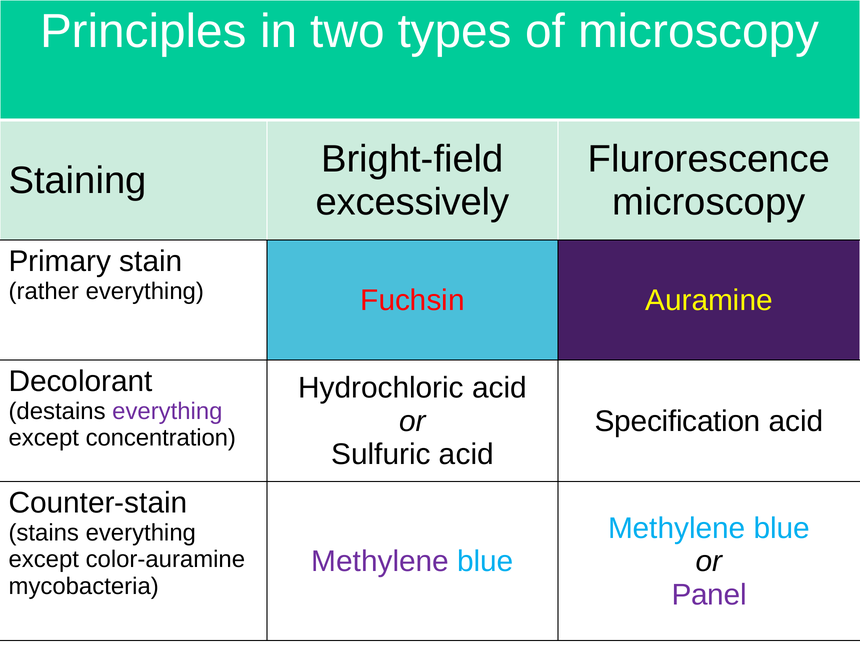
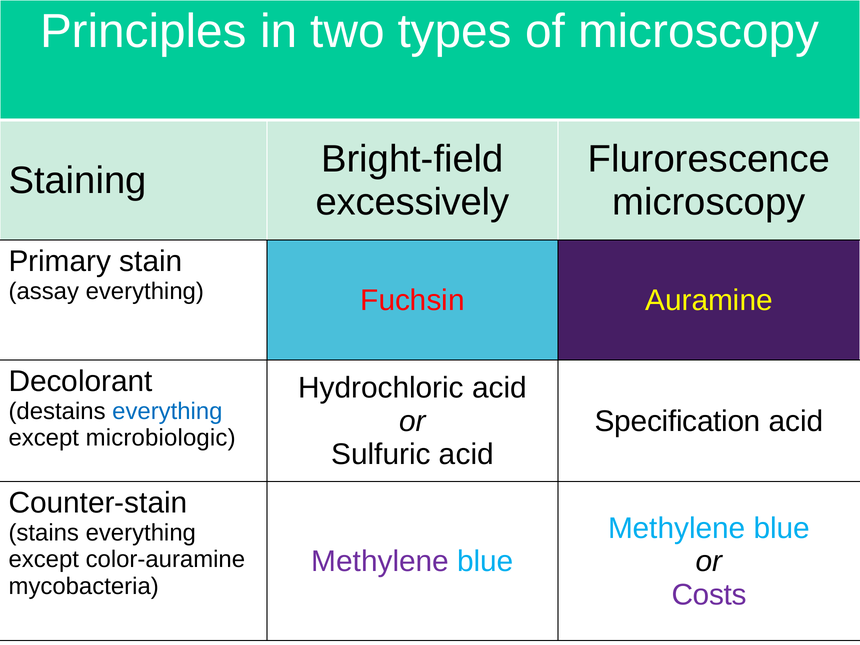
rather: rather -> assay
everything at (167, 411) colour: purple -> blue
concentration: concentration -> microbiologic
Panel: Panel -> Costs
